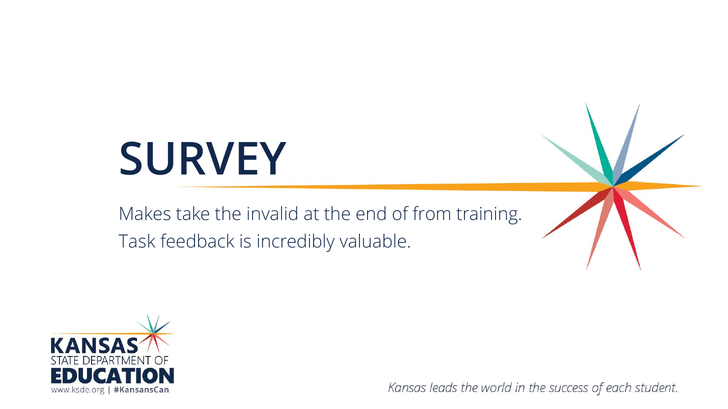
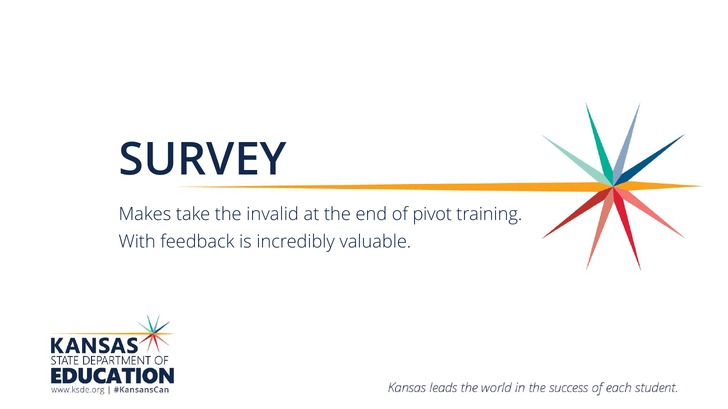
from: from -> pivot
Task: Task -> With
